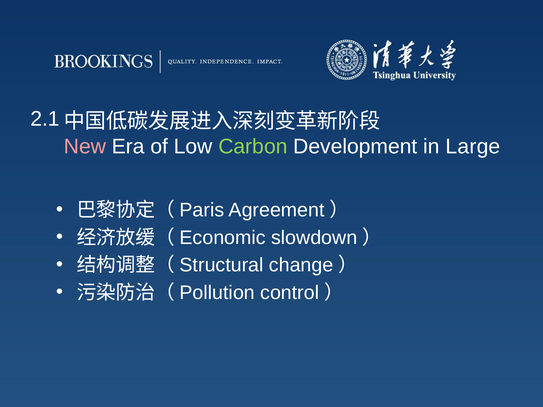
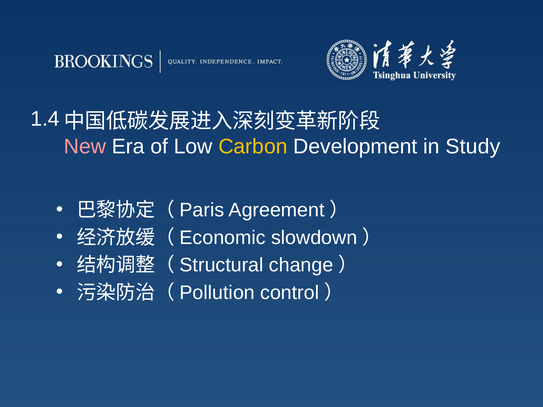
2.1: 2.1 -> 1.4
Carbon colour: light green -> yellow
Large: Large -> Study
